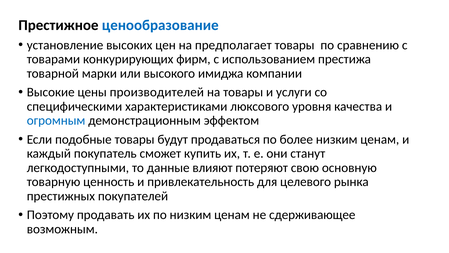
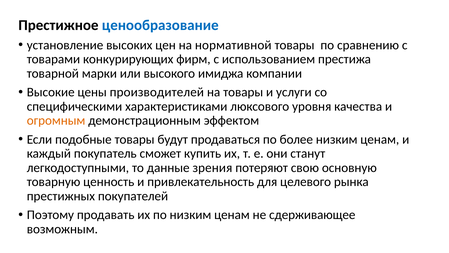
предполагает: предполагает -> нормативной
огромным colour: blue -> orange
влияют: влияют -> зрения
